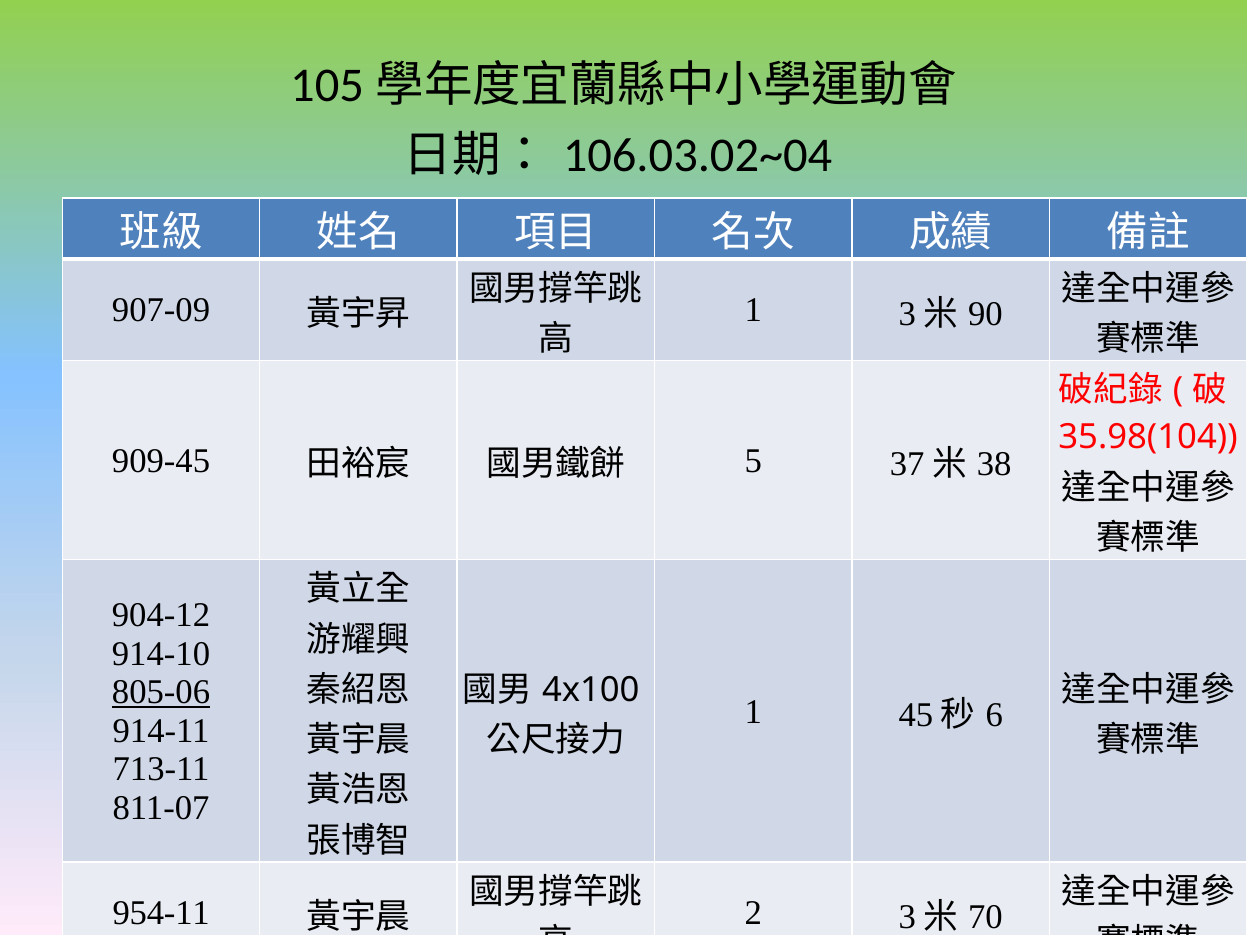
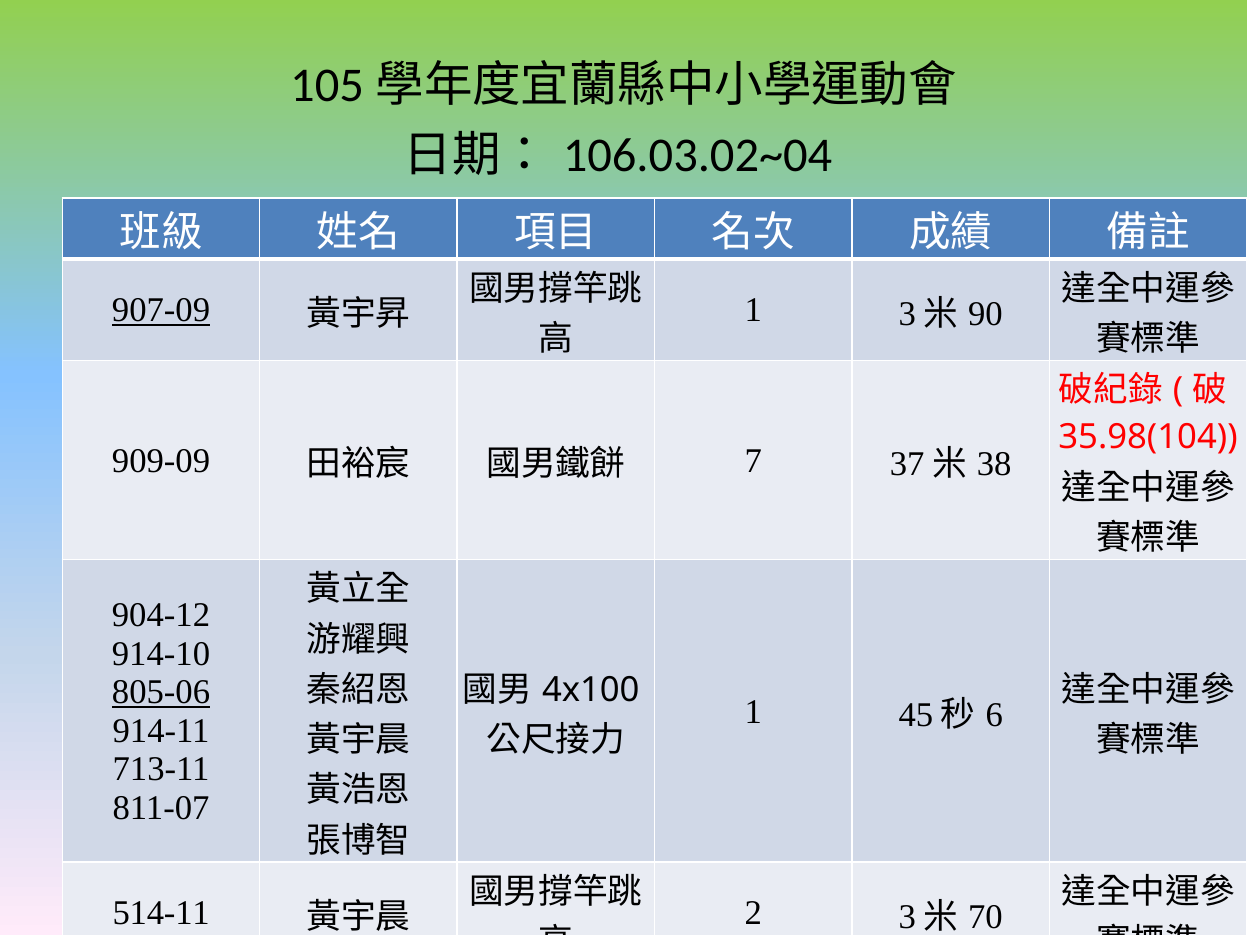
907-09 underline: none -> present
909-45: 909-45 -> 909-09
5: 5 -> 7
954-11: 954-11 -> 514-11
